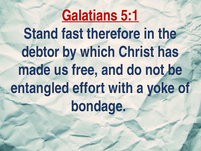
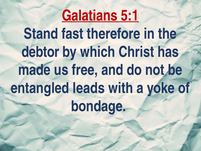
effort: effort -> leads
